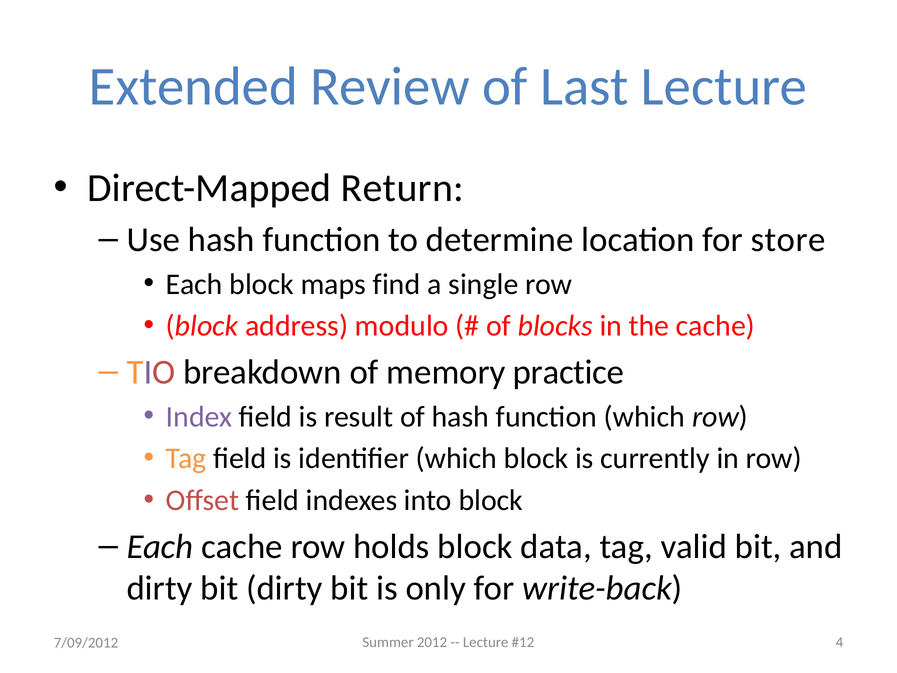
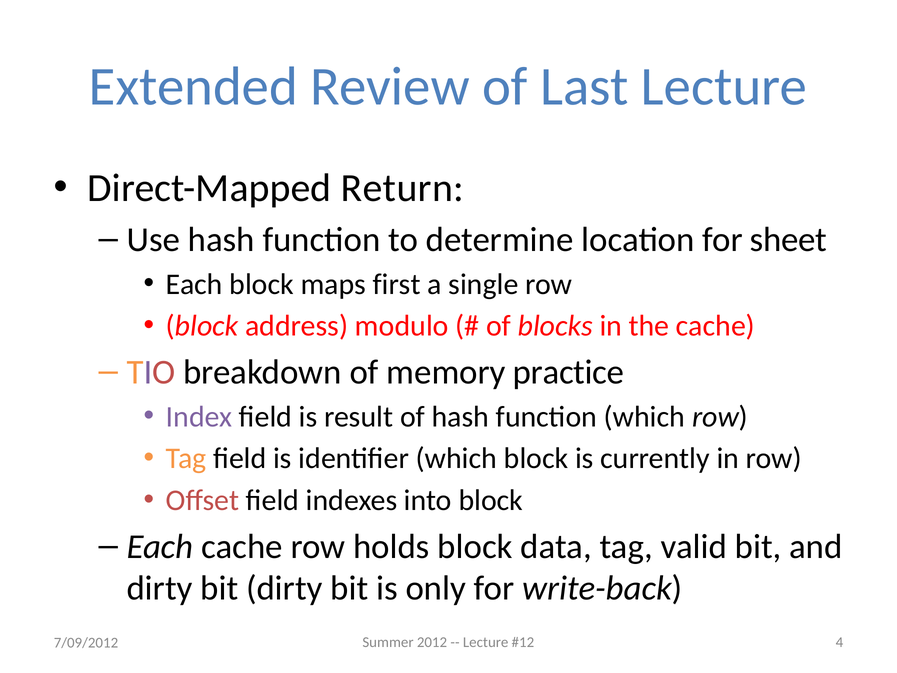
store: store -> sheet
find: find -> first
